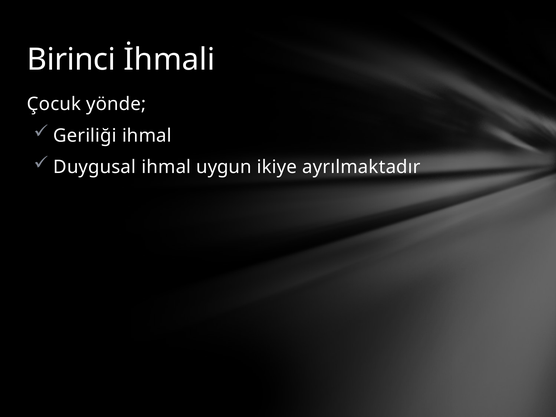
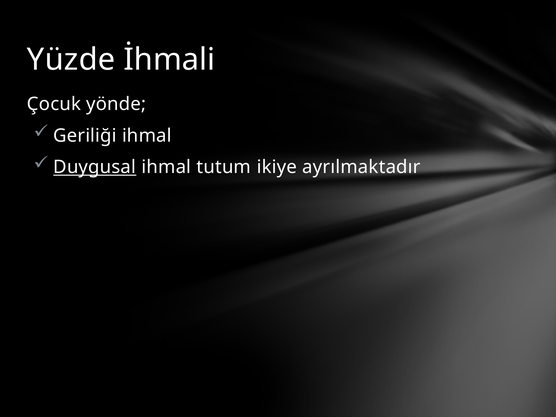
Birinci: Birinci -> Yüzde
Duygusal underline: none -> present
uygun: uygun -> tutum
